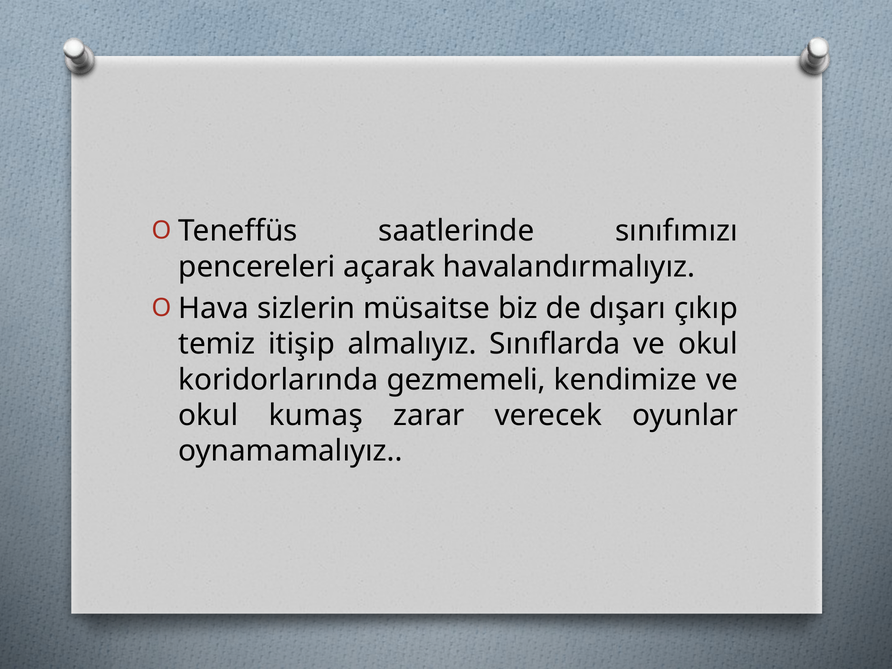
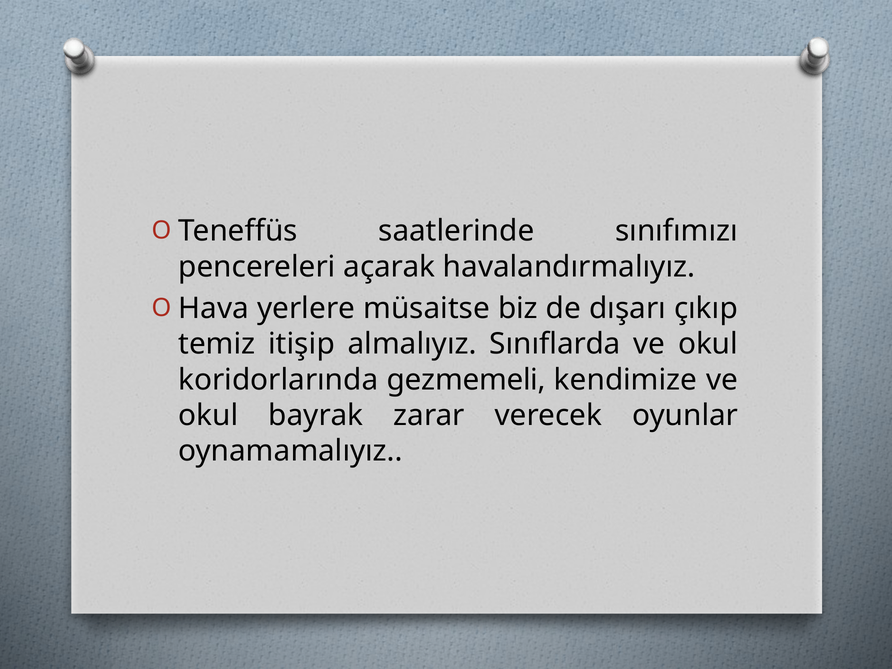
sizlerin: sizlerin -> yerlere
kumaş: kumaş -> bayrak
